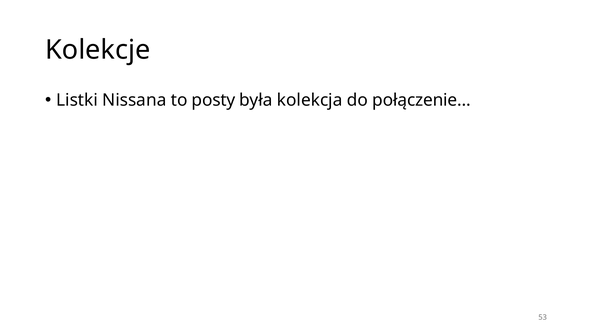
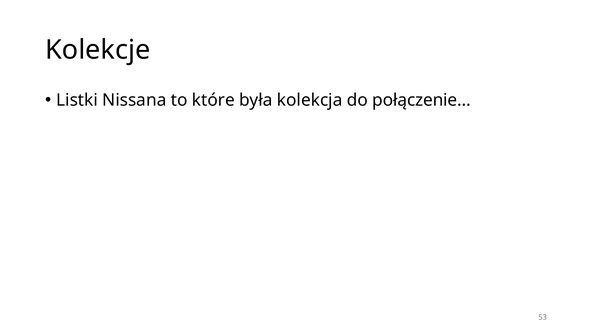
posty: posty -> które
